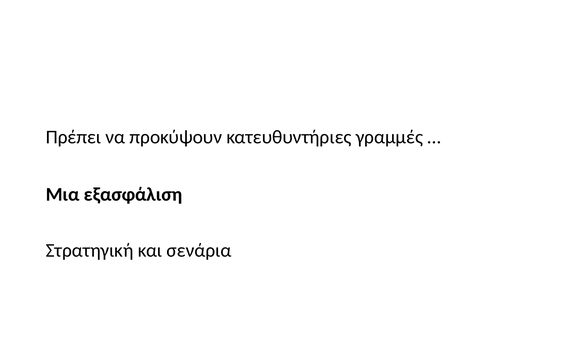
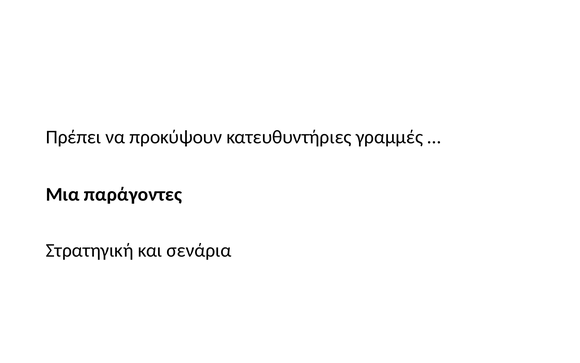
εξασφάλιση: εξασφάλιση -> παράγοντες
